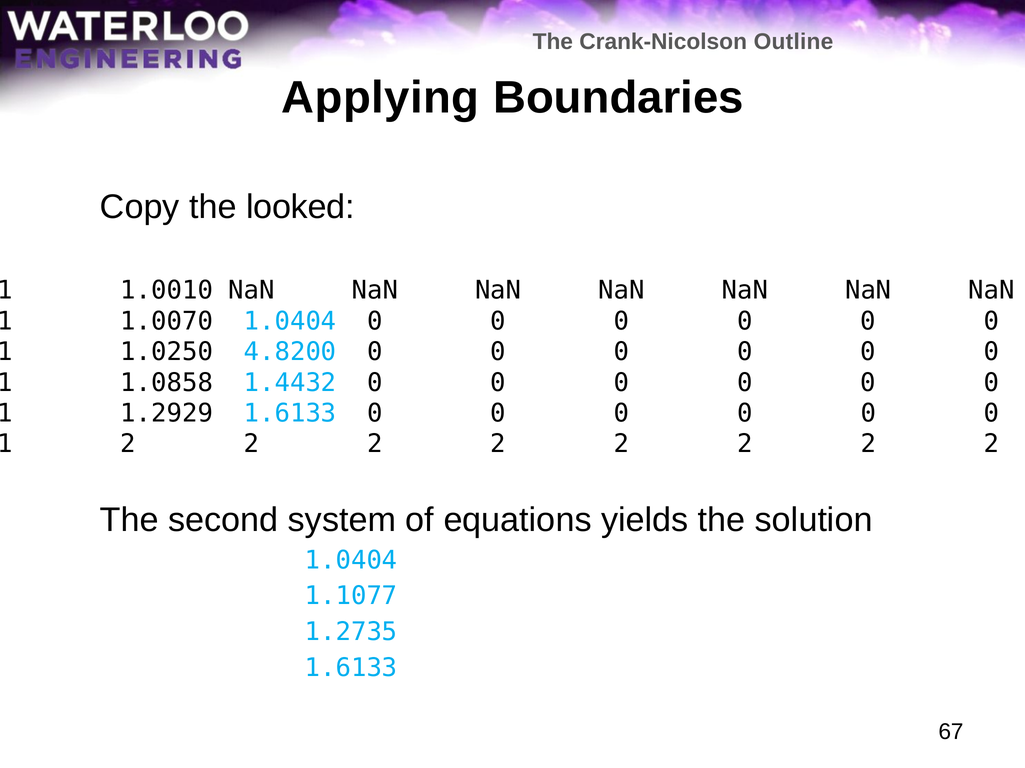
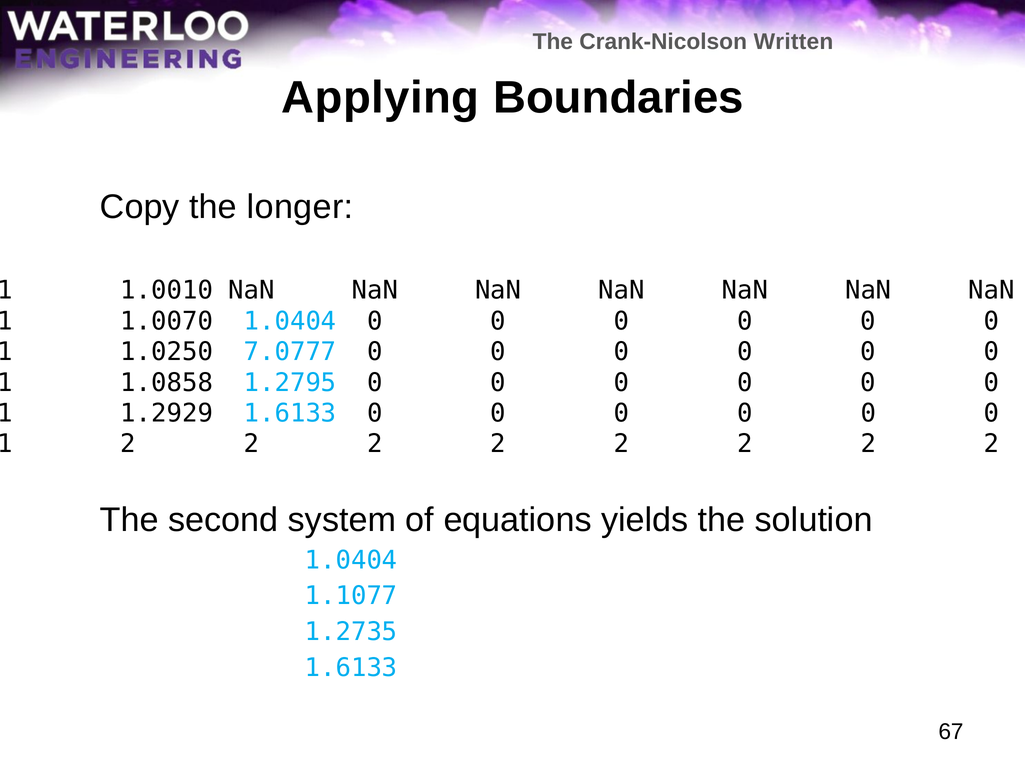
Outline: Outline -> Written
looked: looked -> longer
4.8200: 4.8200 -> 7.0777
1.4432: 1.4432 -> 1.2795
